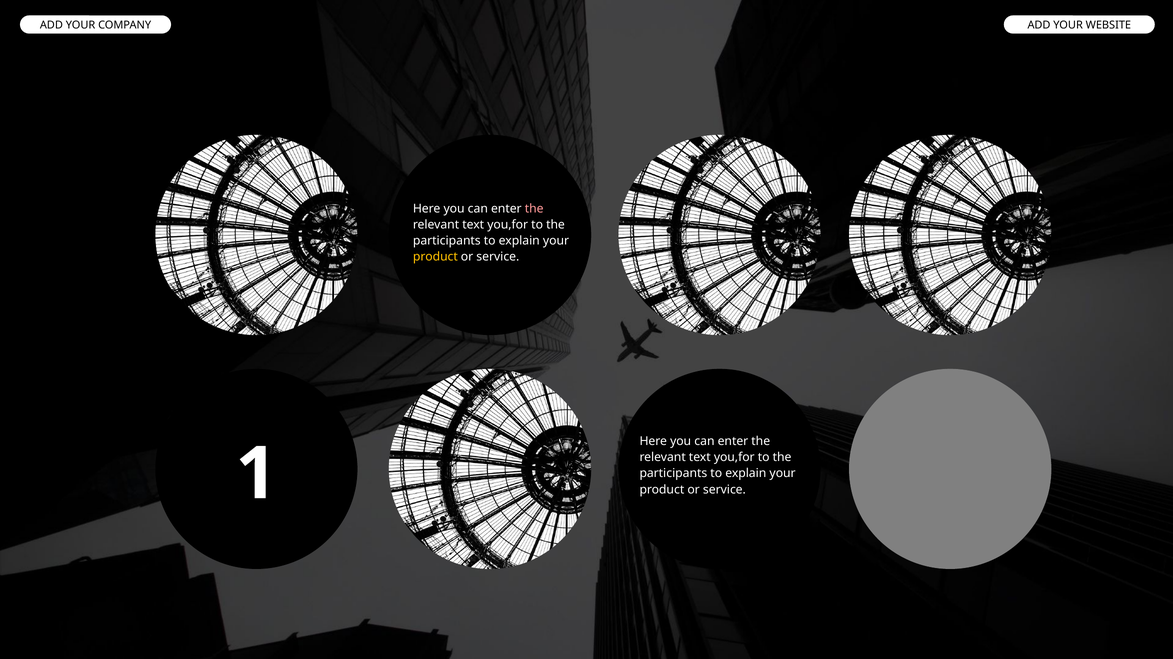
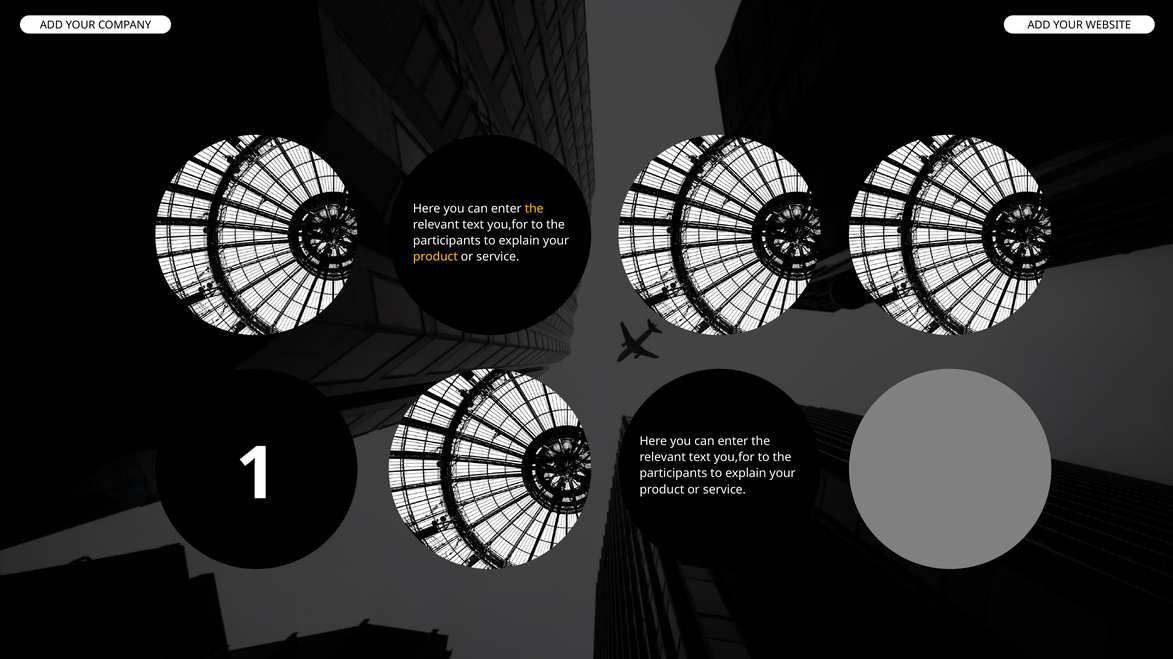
the at (534, 209) colour: pink -> yellow
